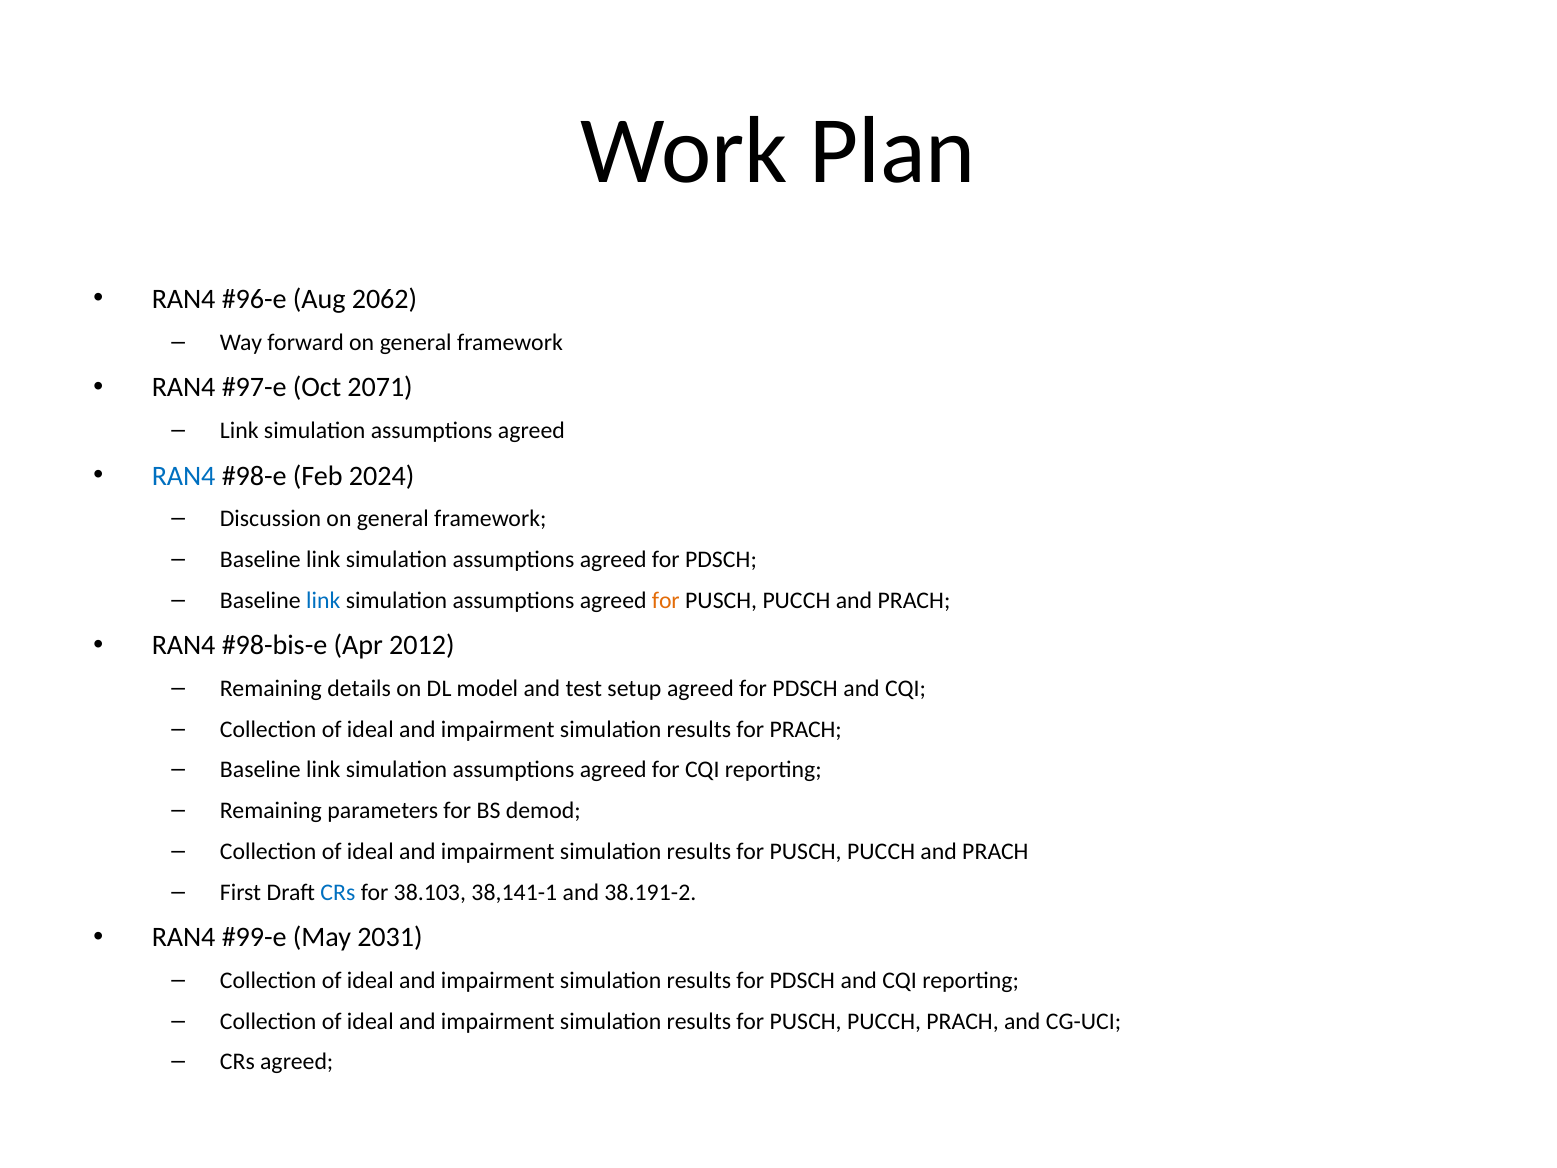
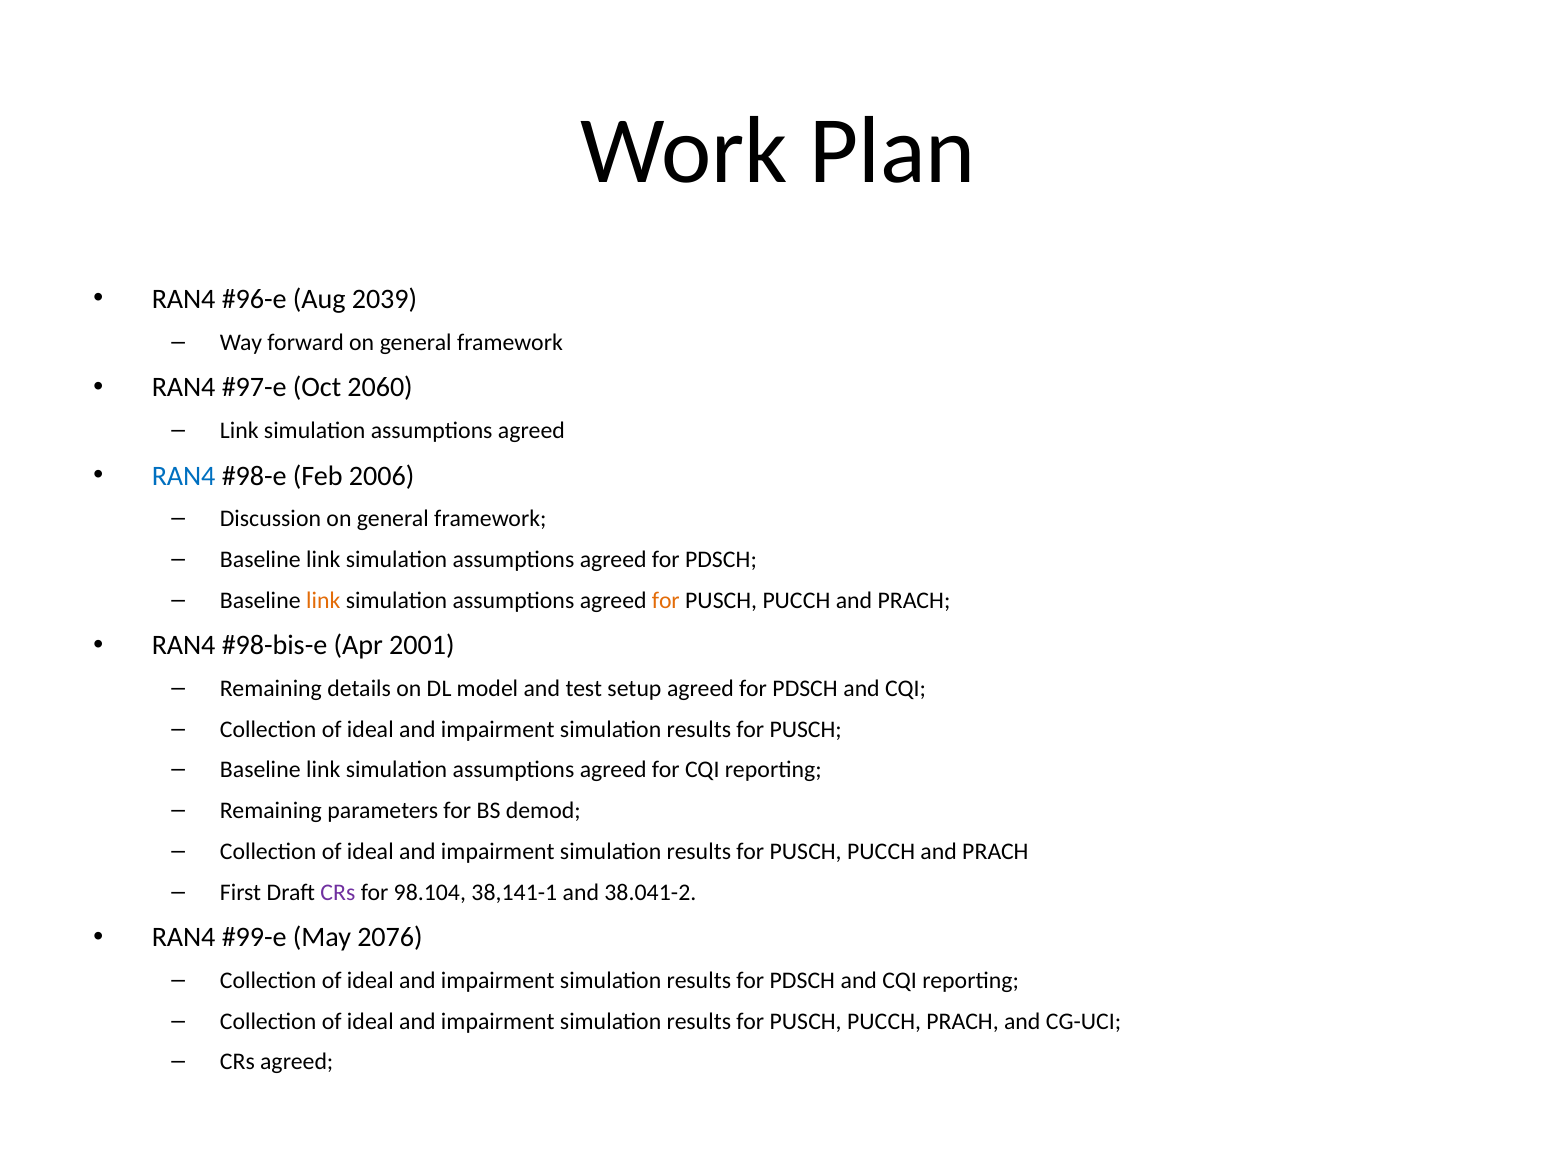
2062: 2062 -> 2039
2071: 2071 -> 2060
2024: 2024 -> 2006
link at (323, 600) colour: blue -> orange
2012: 2012 -> 2001
PRACH at (806, 729): PRACH -> PUSCH
CRs at (338, 892) colour: blue -> purple
38.103: 38.103 -> 98.104
38.191-2: 38.191-2 -> 38.041-2
2031: 2031 -> 2076
